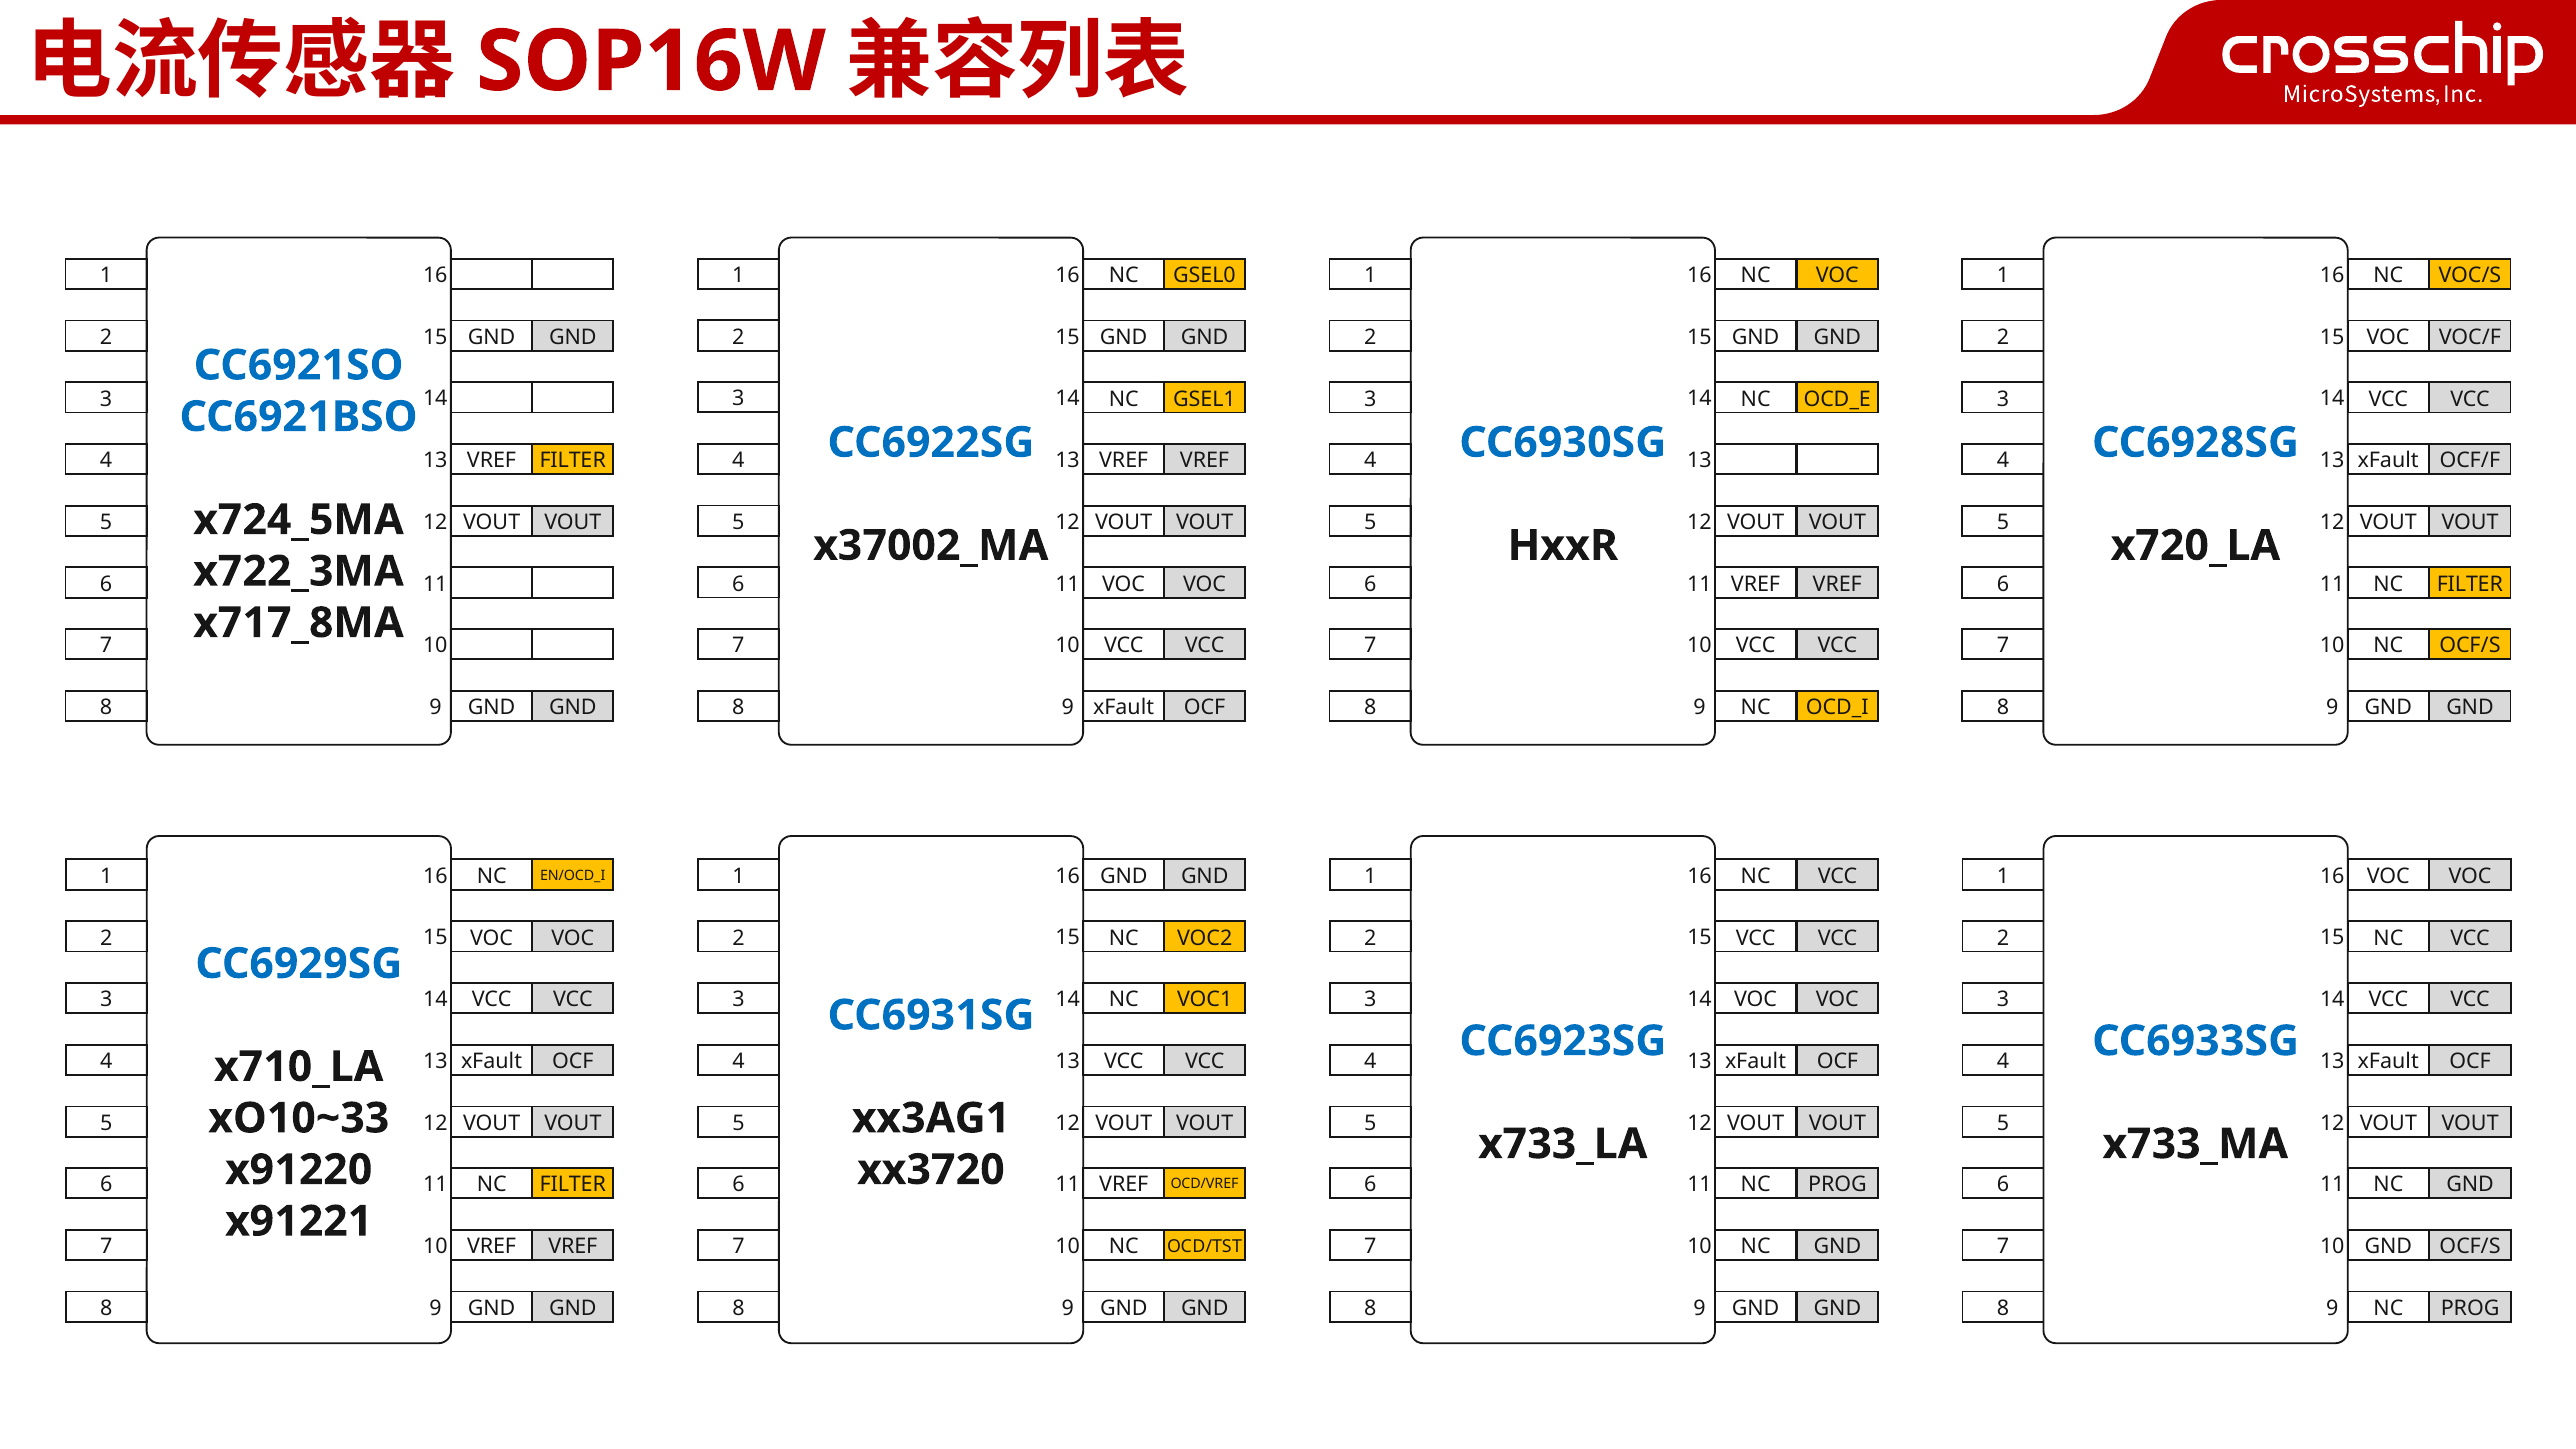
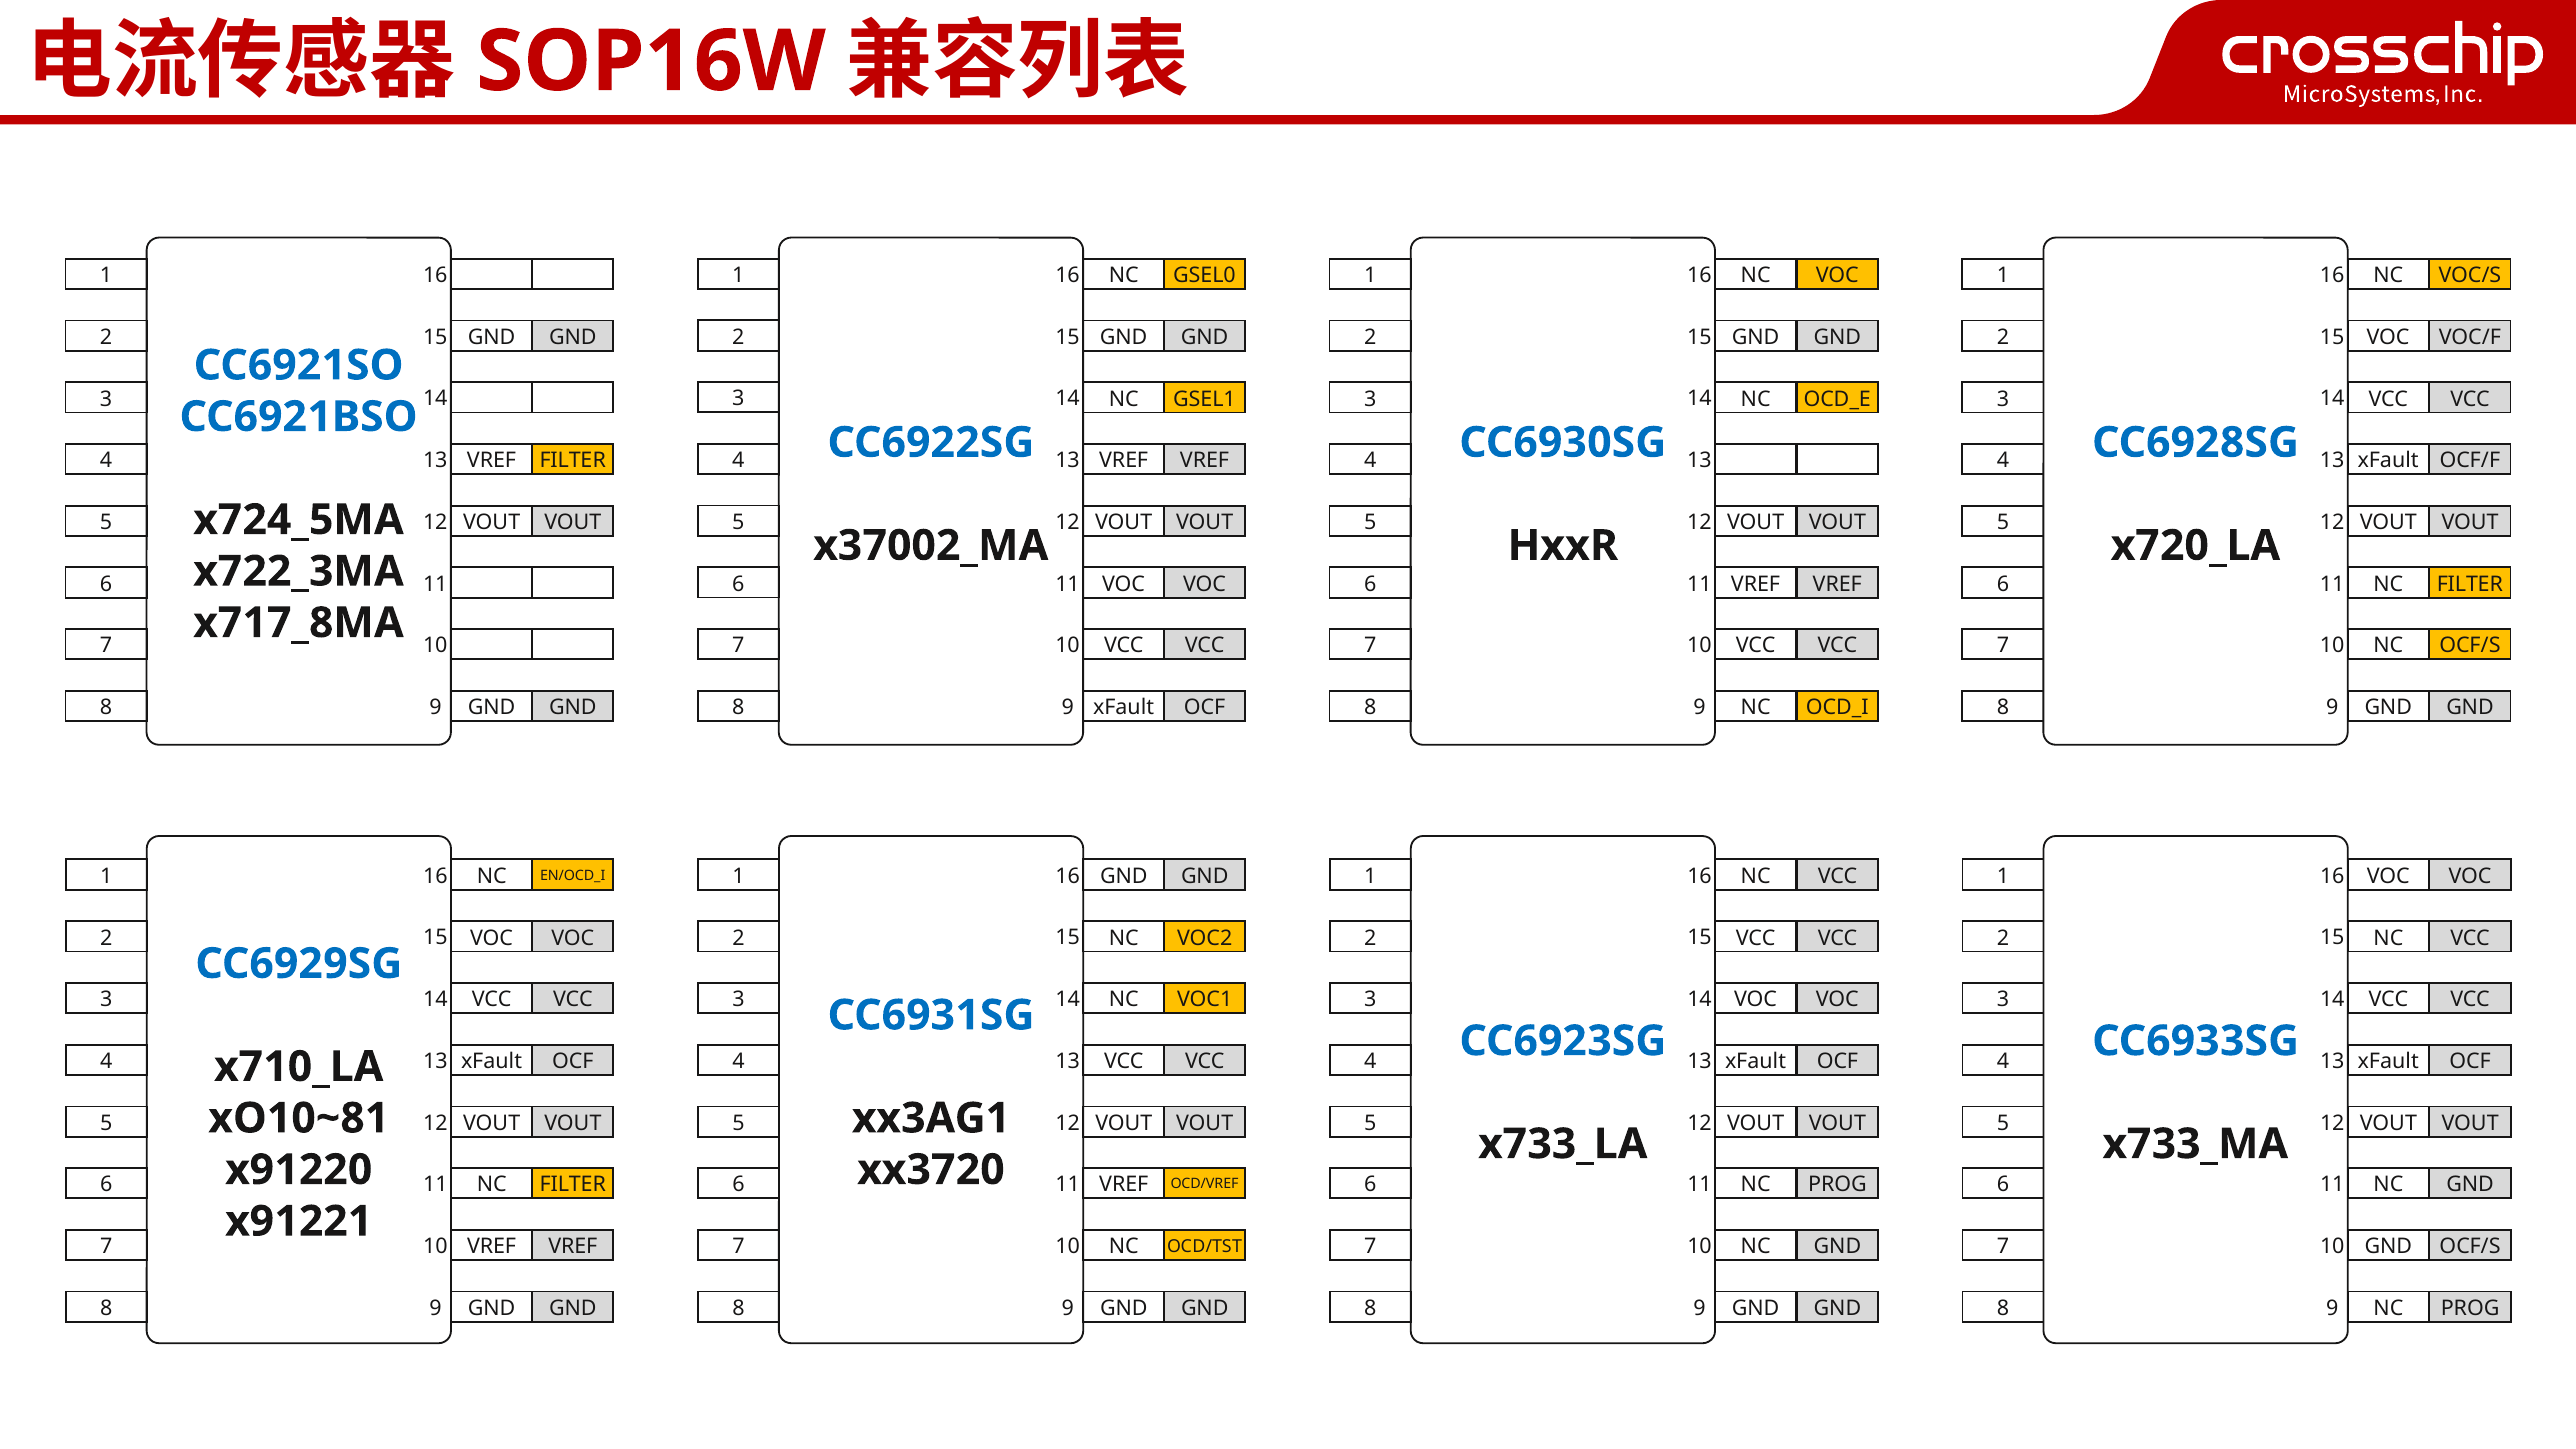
xO10~33: xO10~33 -> xO10~81
